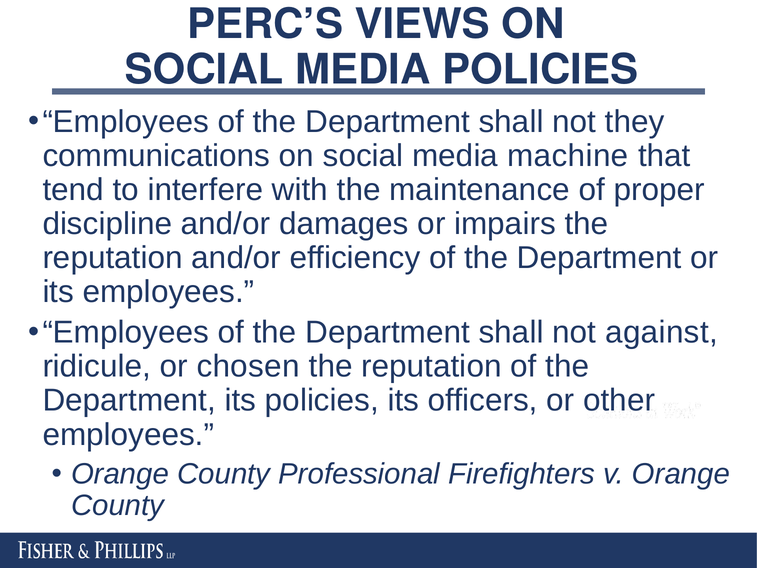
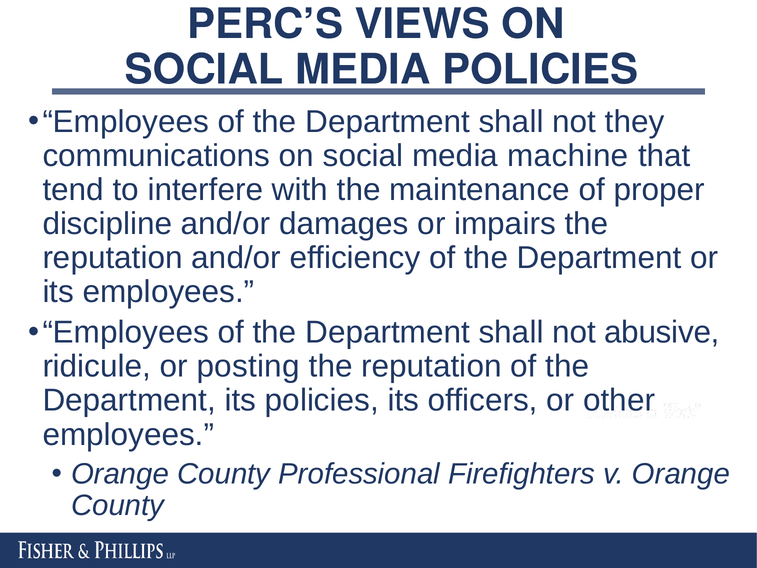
against: against -> abusive
chosen: chosen -> posting
